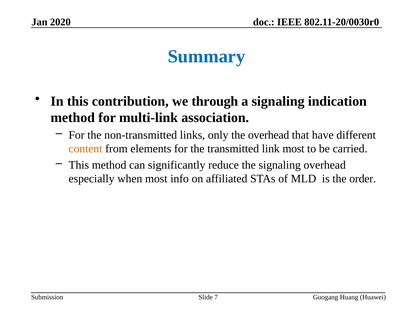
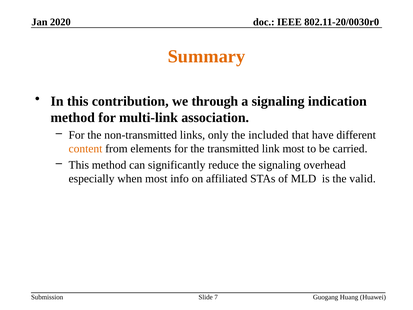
Summary colour: blue -> orange
the overhead: overhead -> included
order: order -> valid
